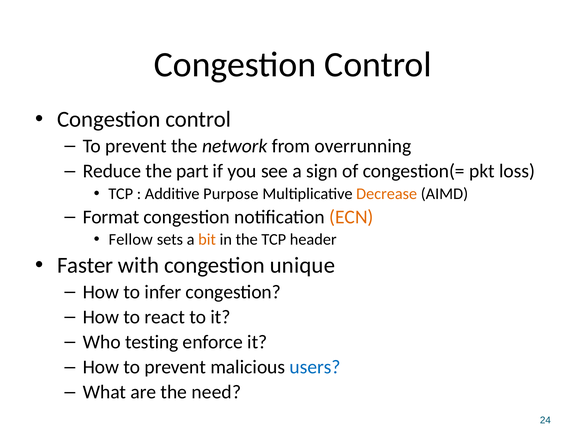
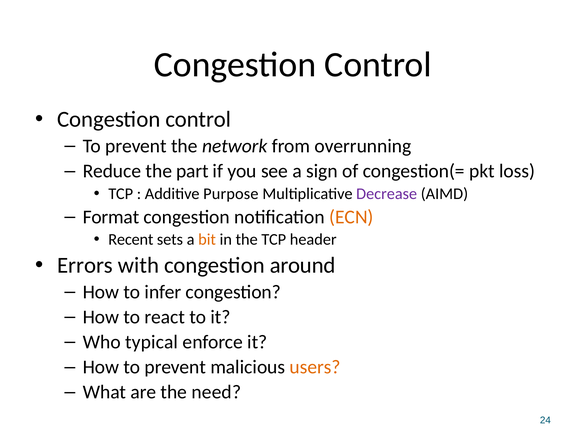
Decrease colour: orange -> purple
Fellow: Fellow -> Recent
Faster: Faster -> Errors
unique: unique -> around
testing: testing -> typical
users colour: blue -> orange
